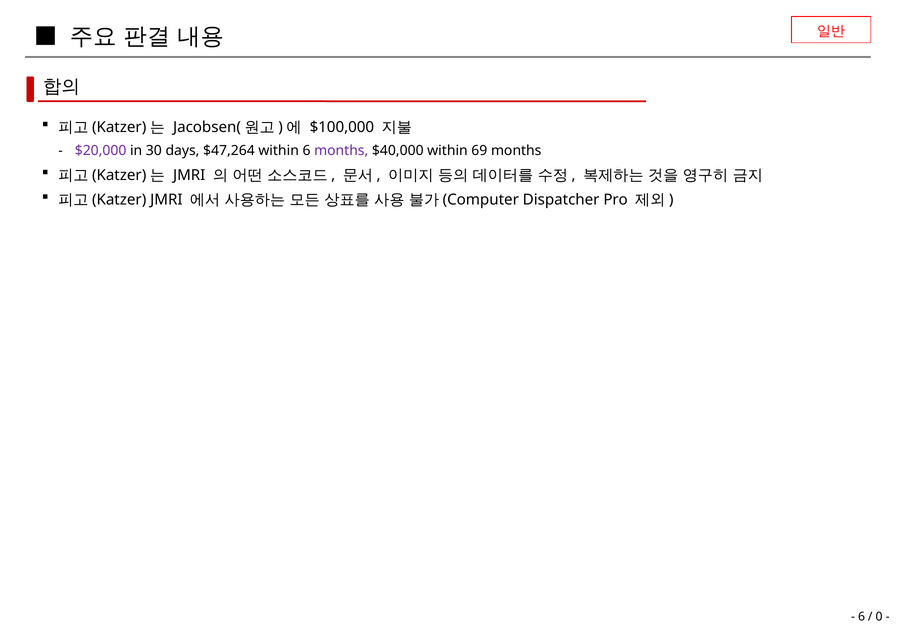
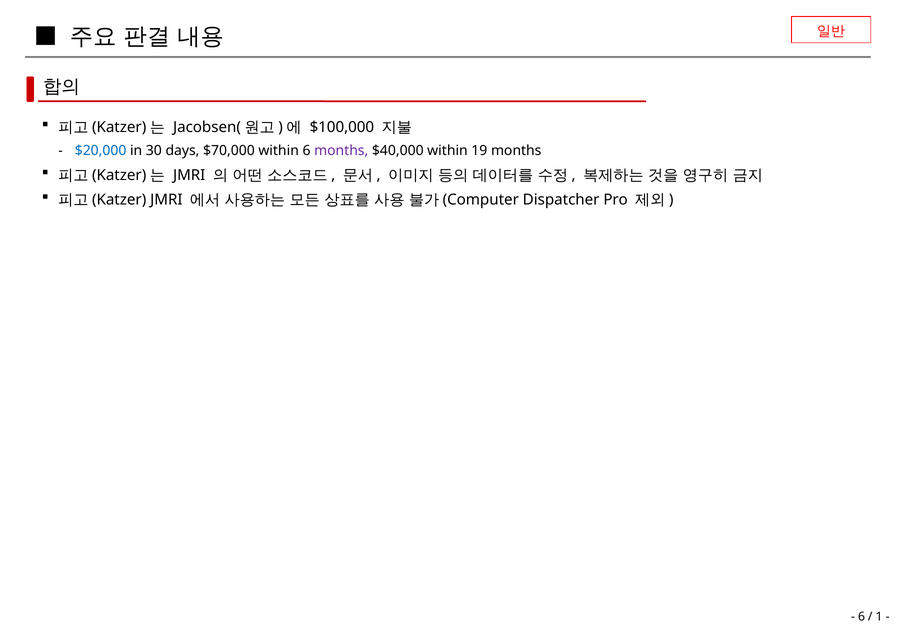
$20,000 colour: purple -> blue
$47,264: $47,264 -> $70,000
69: 69 -> 19
0: 0 -> 1
